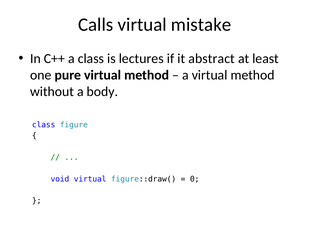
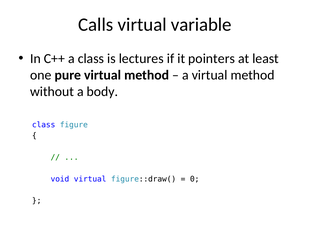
mistake: mistake -> variable
abstract: abstract -> pointers
